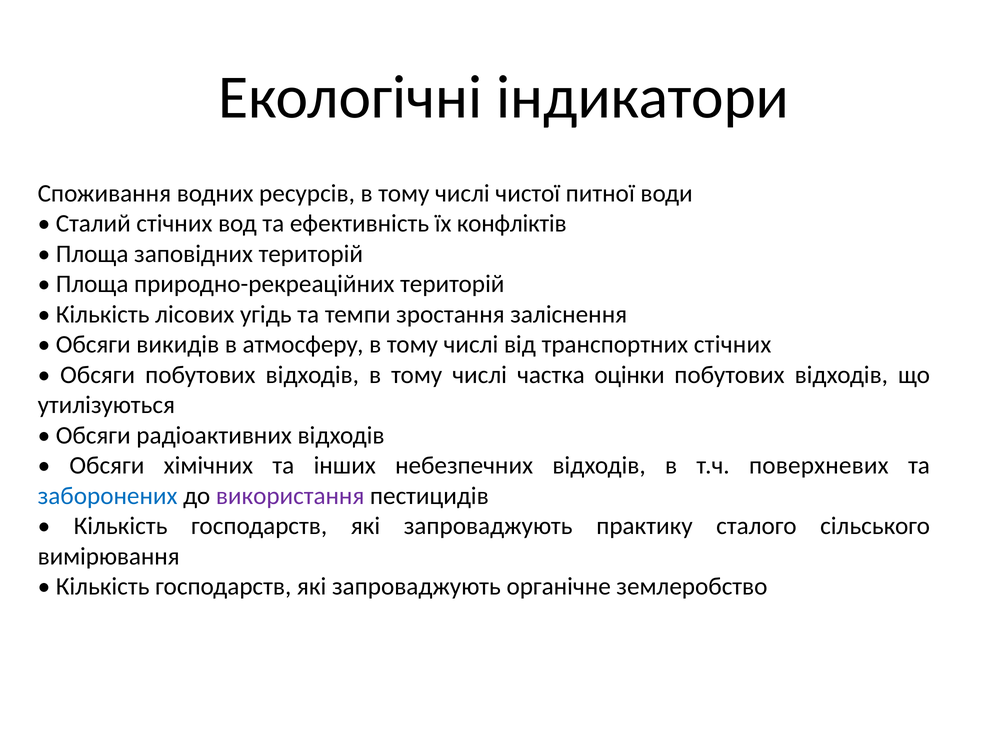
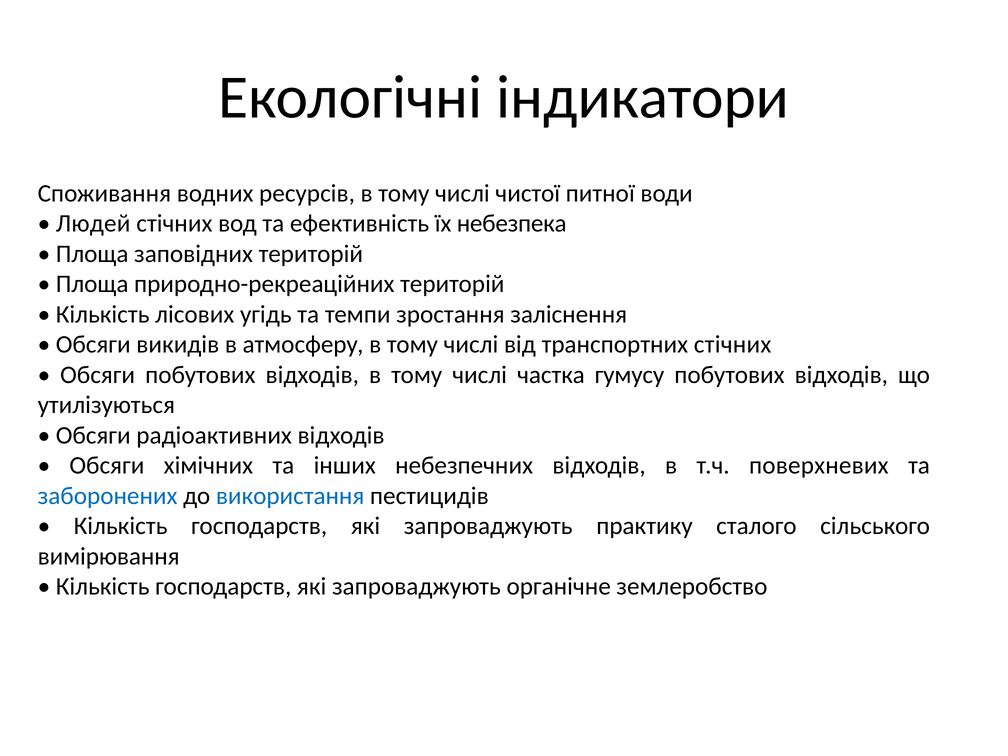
Сталий: Сталий -> Людей
конфліктів: конфліктів -> небезпека
оцінки: оцінки -> гумусу
використання colour: purple -> blue
